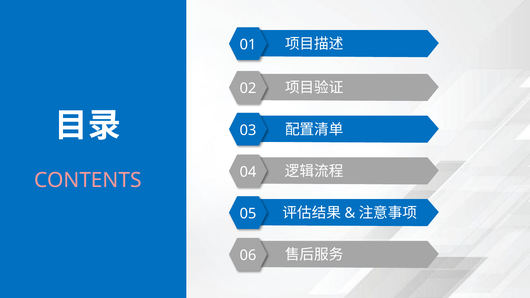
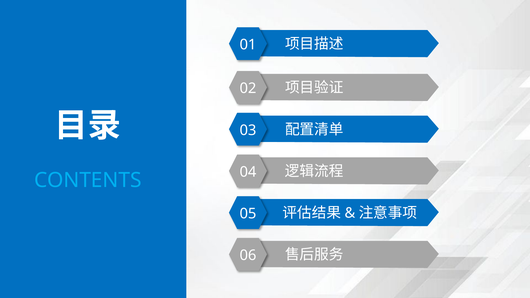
CONTENTS colour: pink -> light blue
